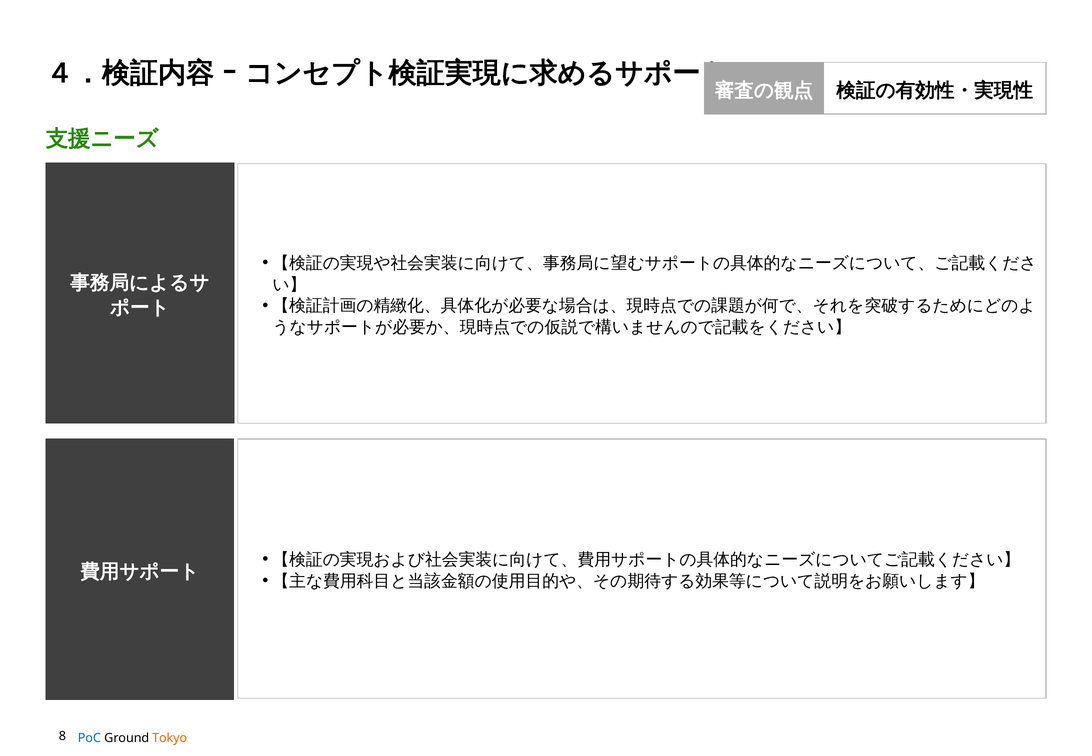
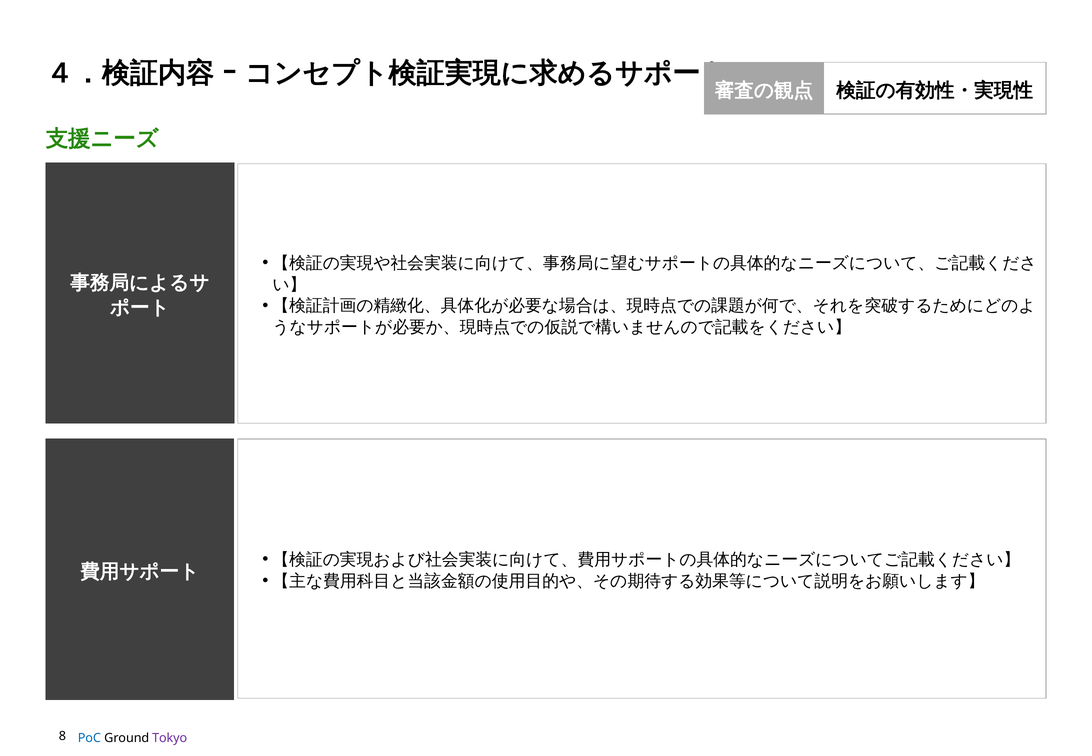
Tokyo colour: orange -> purple
